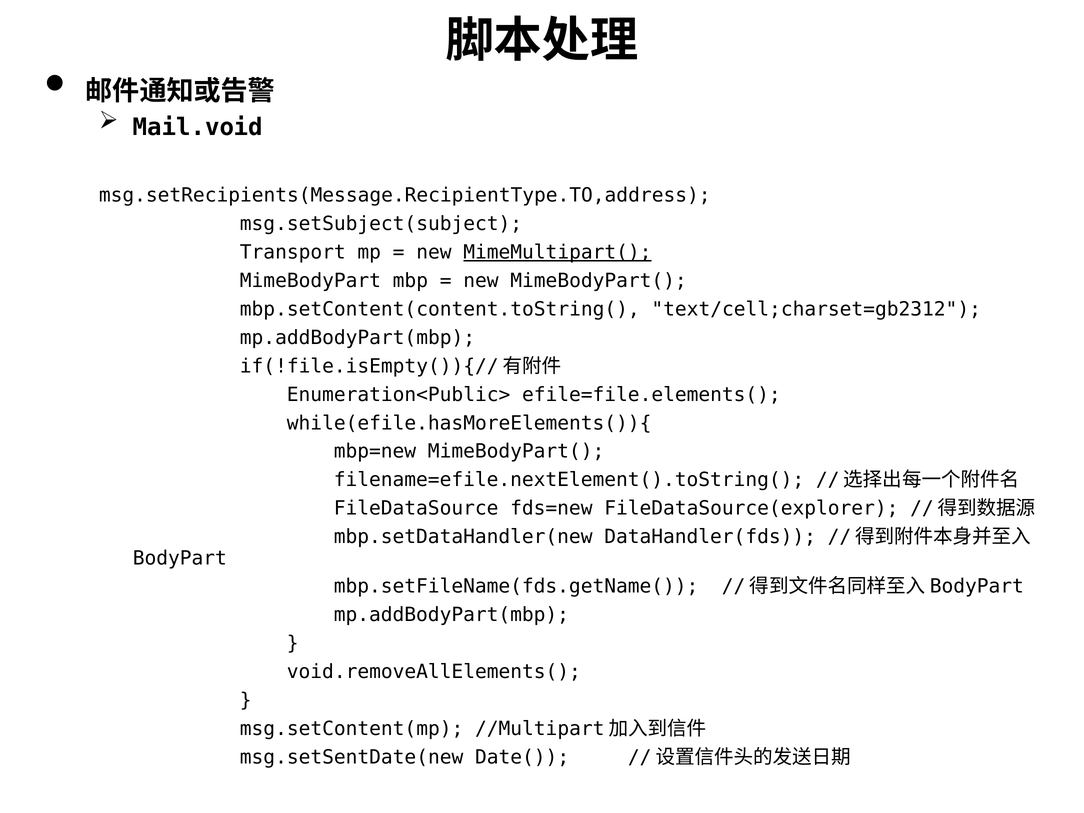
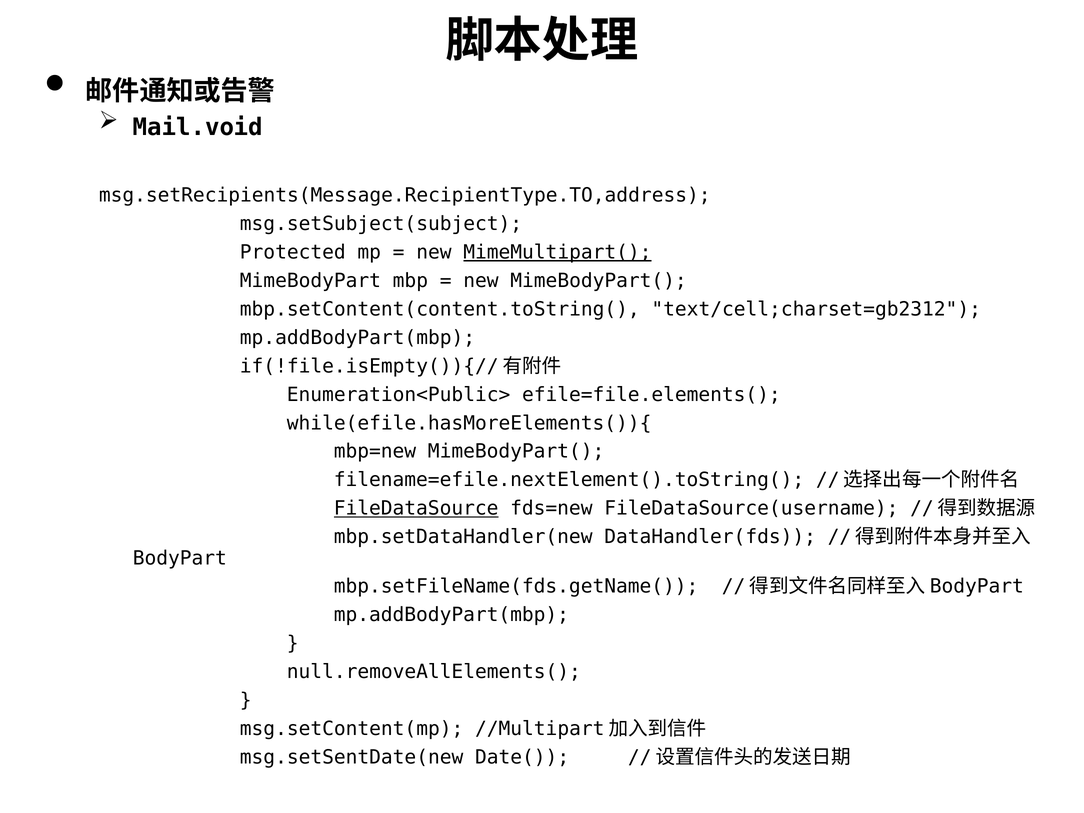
Transport: Transport -> Protected
FileDataSource underline: none -> present
FileDataSource(explorer: FileDataSource(explorer -> FileDataSource(username
void.removeAllElements(: void.removeAllElements( -> null.removeAllElements(
